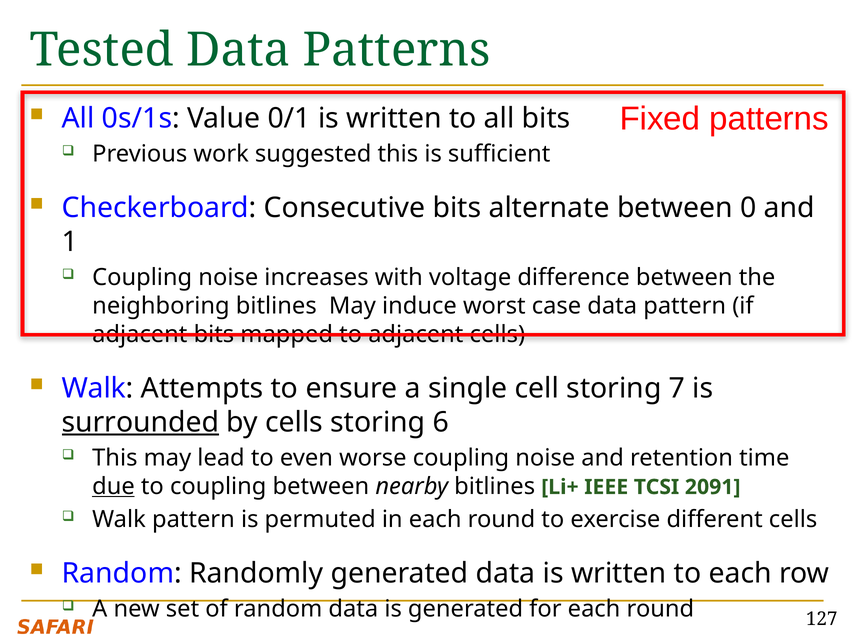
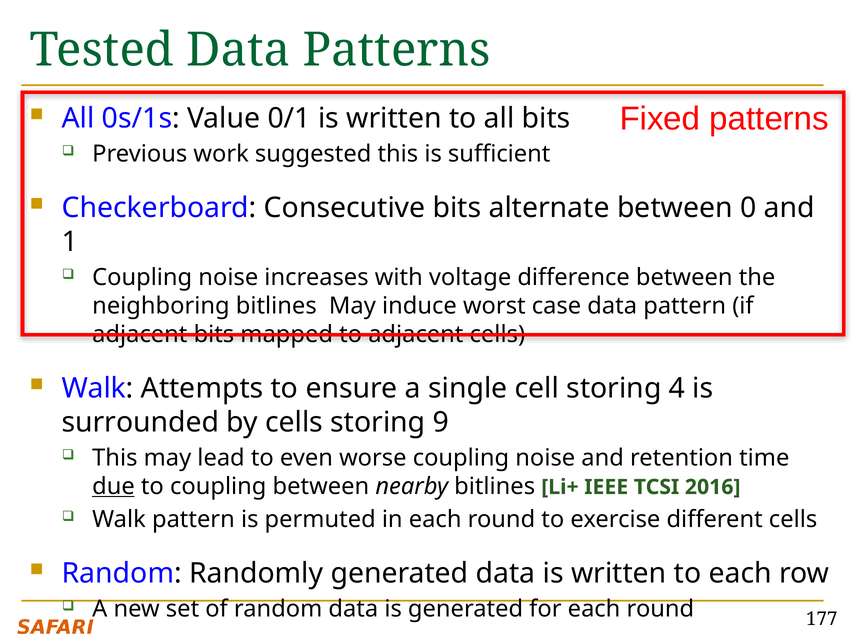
7: 7 -> 4
surrounded underline: present -> none
6: 6 -> 9
2091: 2091 -> 2016
127: 127 -> 177
